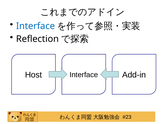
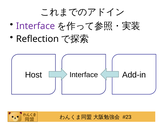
Interface at (36, 26) colour: blue -> purple
